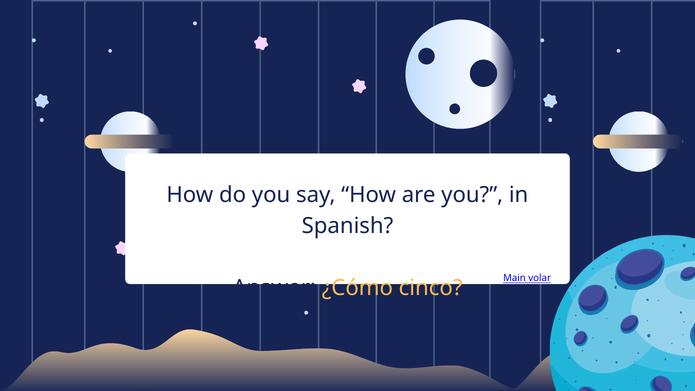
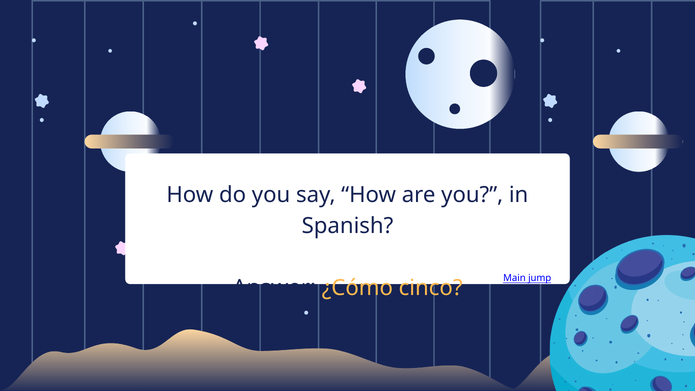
volar: volar -> jump
